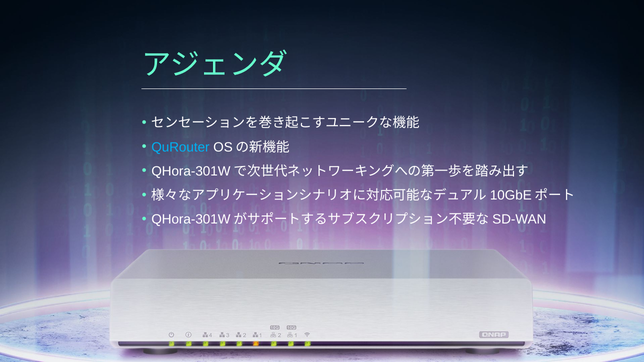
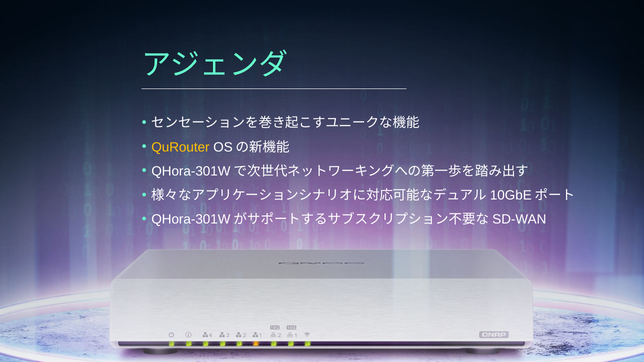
QuRouter colour: light blue -> yellow
